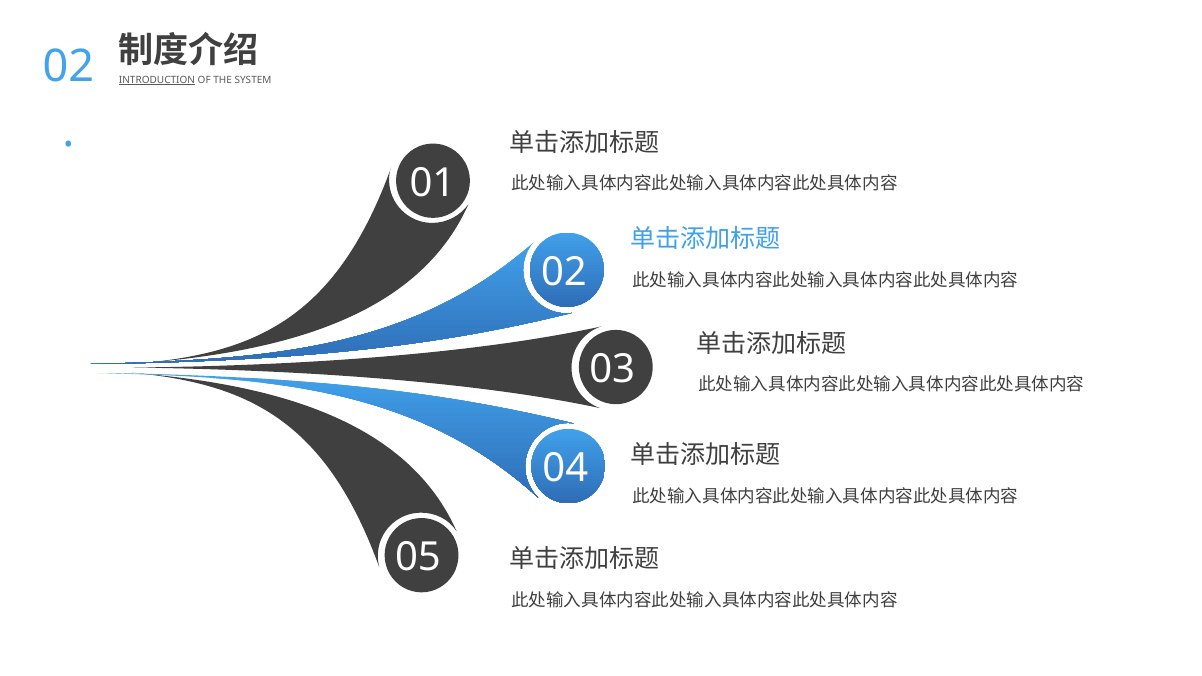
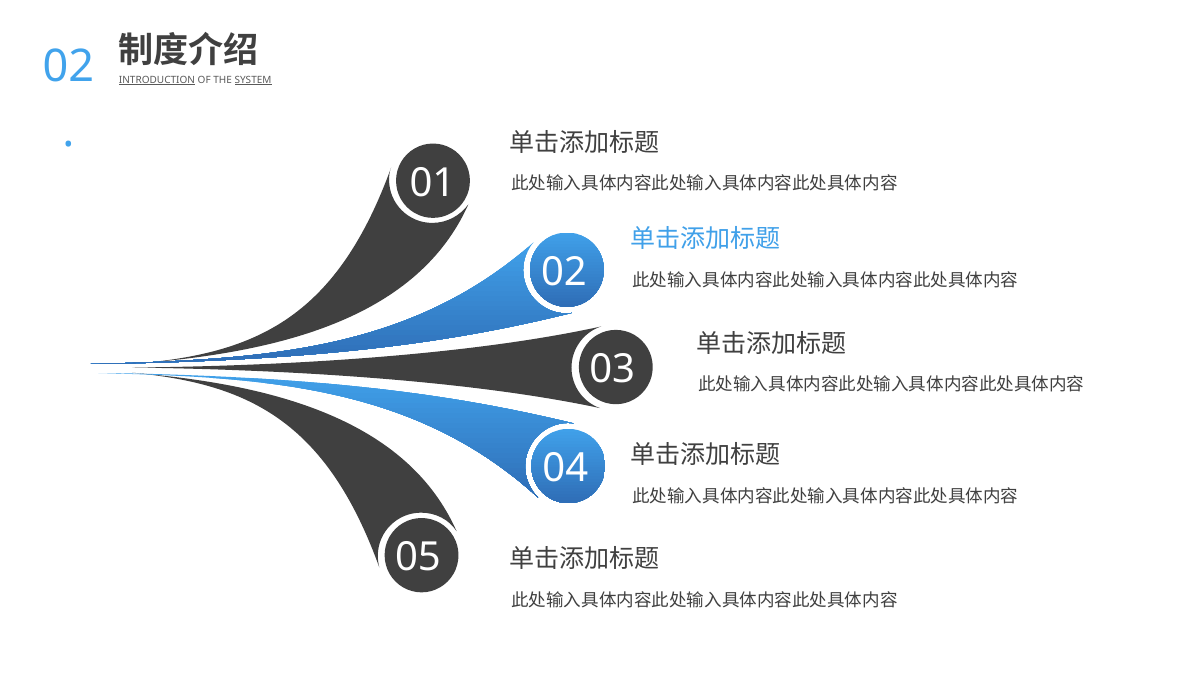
SYSTEM underline: none -> present
